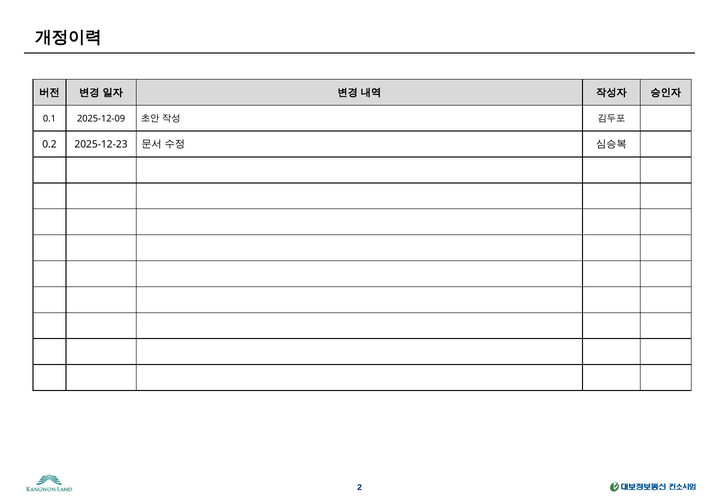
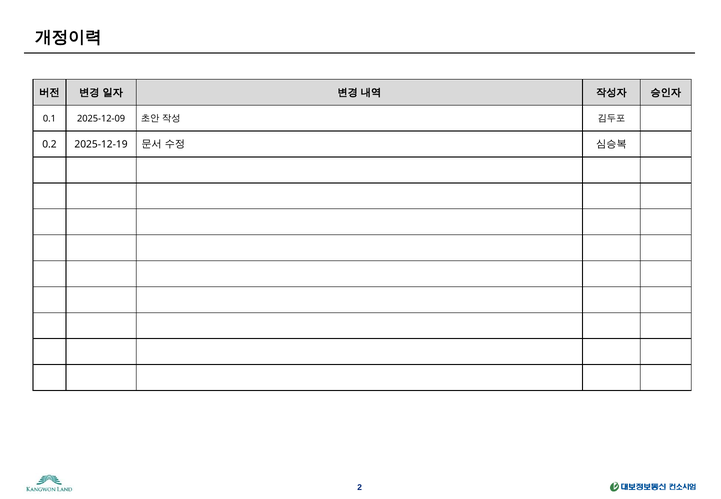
2025-12-23: 2025-12-23 -> 2025-12-19
